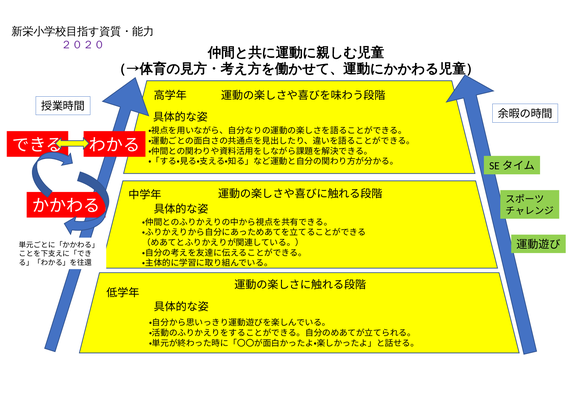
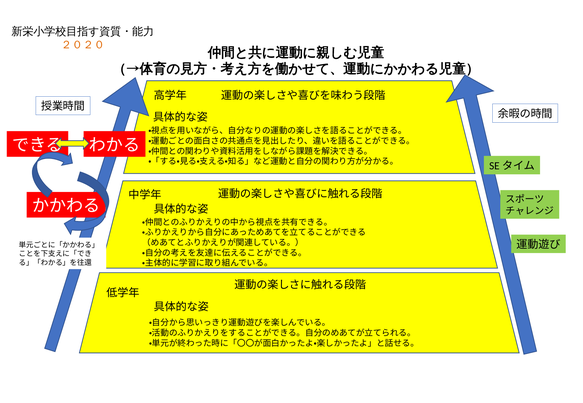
２０２０ colour: purple -> orange
